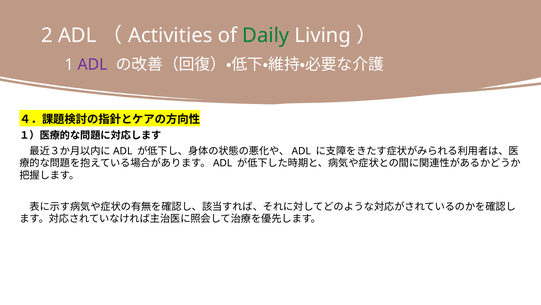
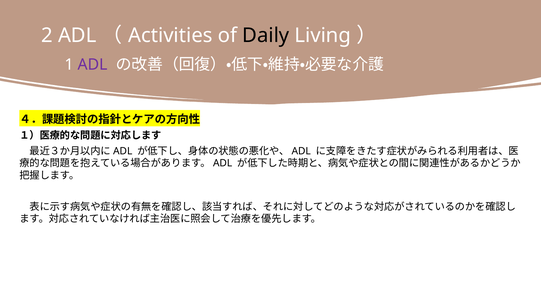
Daily colour: green -> black
